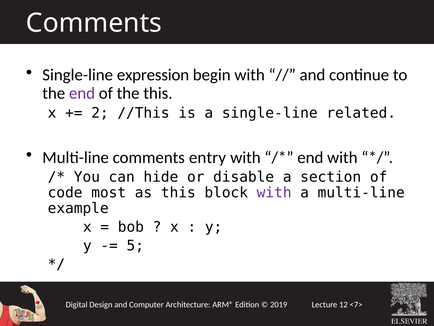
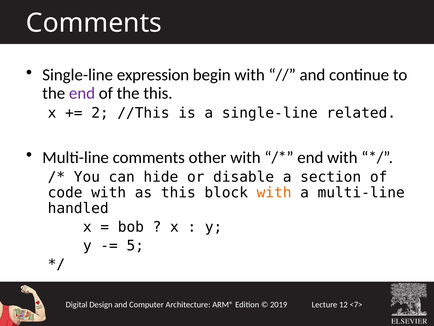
entry: entry -> other
code most: most -> with
with at (274, 193) colour: purple -> orange
example: example -> handled
